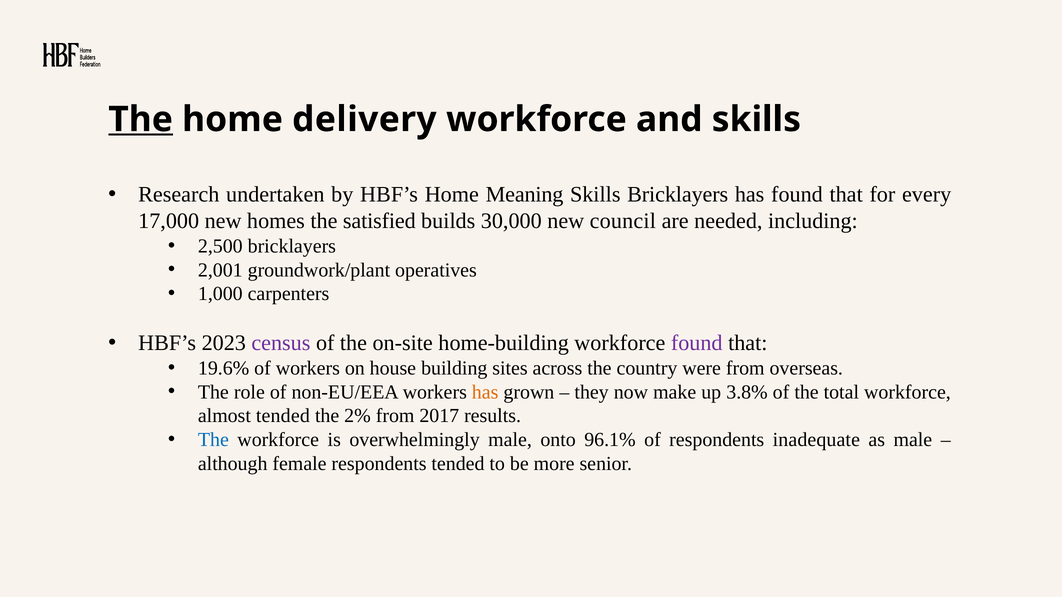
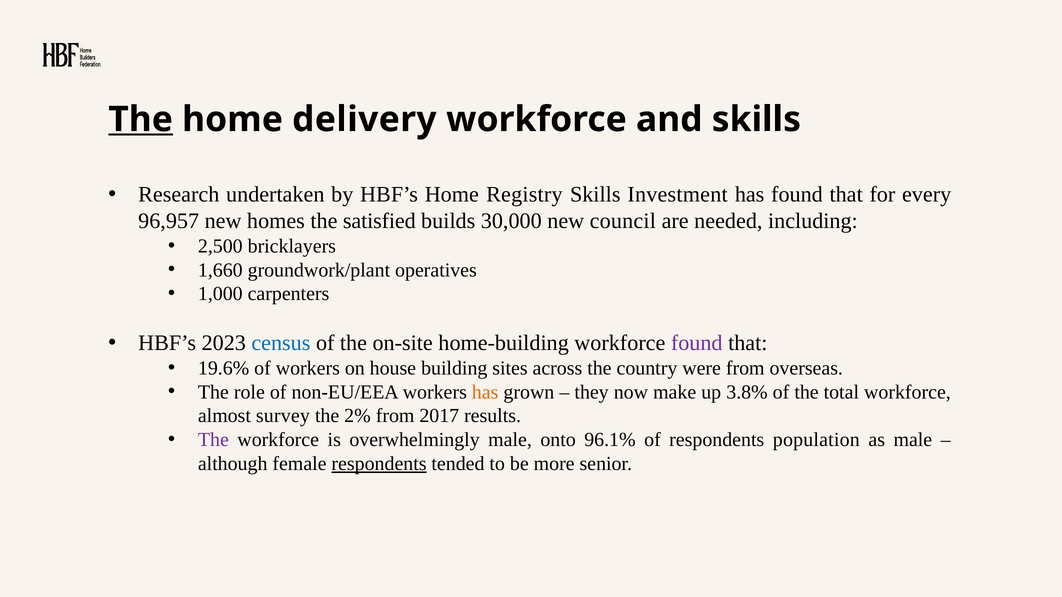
Meaning: Meaning -> Registry
Skills Bricklayers: Bricklayers -> Investment
17,000: 17,000 -> 96,957
2,001: 2,001 -> 1,660
census colour: purple -> blue
almost tended: tended -> survey
The at (213, 440) colour: blue -> purple
inadequate: inadequate -> population
respondents at (379, 464) underline: none -> present
